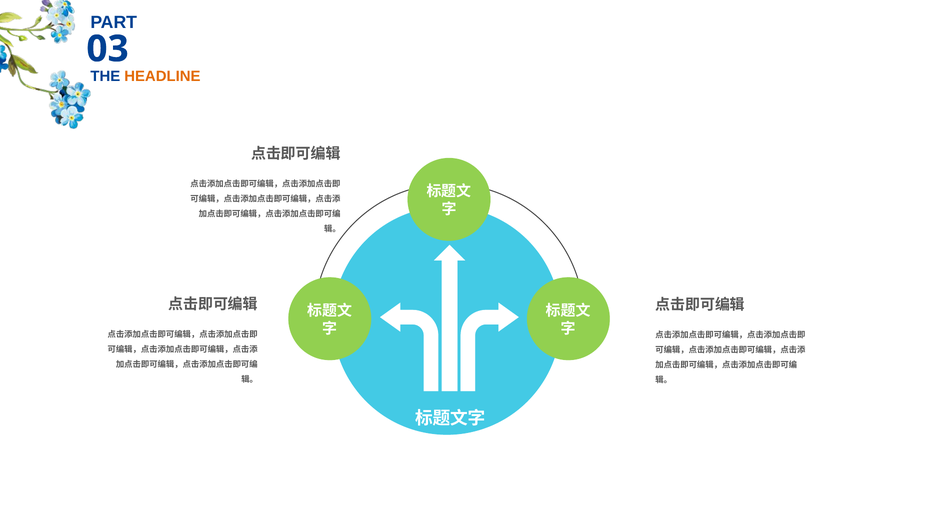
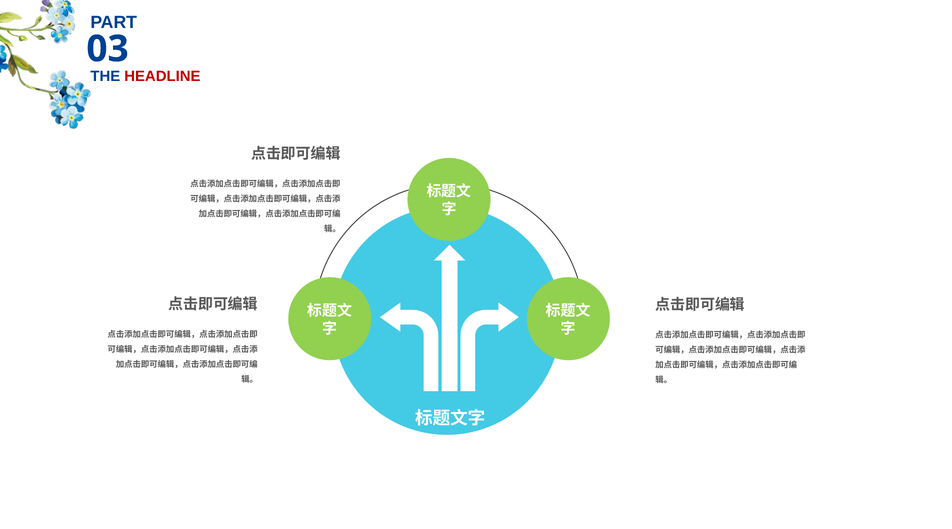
HEADLINE colour: orange -> red
